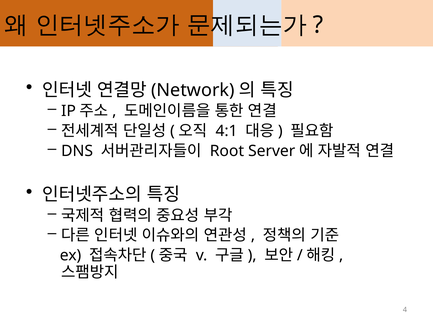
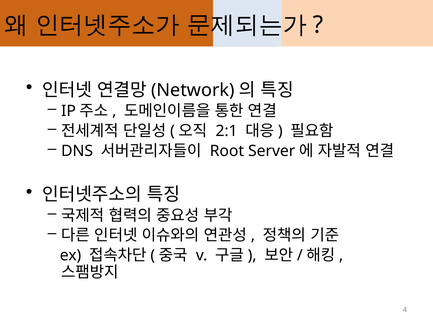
4:1: 4:1 -> 2:1
